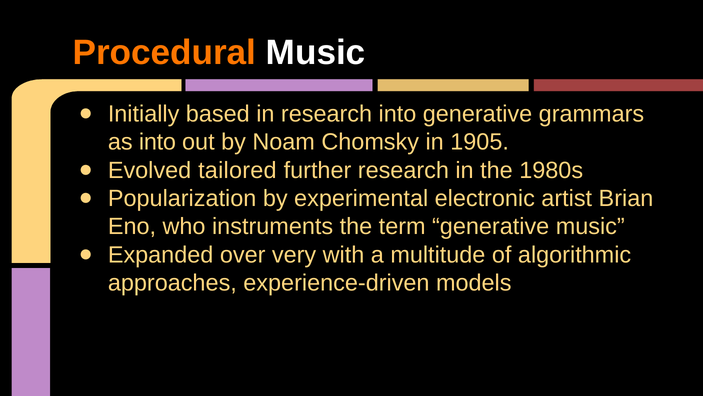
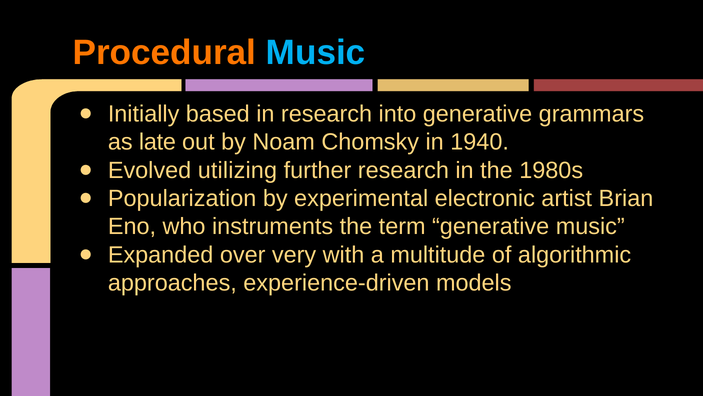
Music at (316, 53) colour: white -> light blue
as into: into -> late
1905: 1905 -> 1940
tailored: tailored -> utilizing
